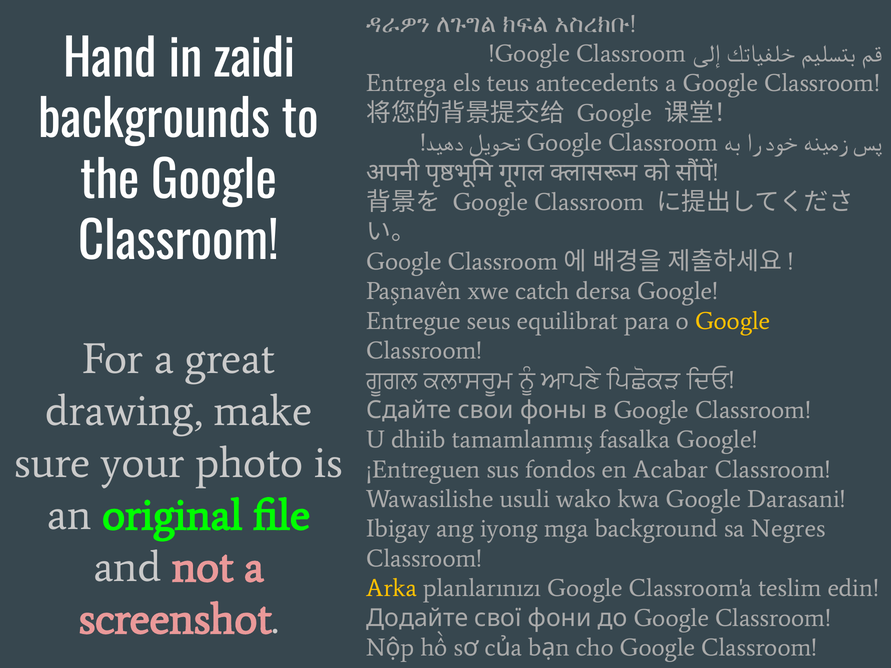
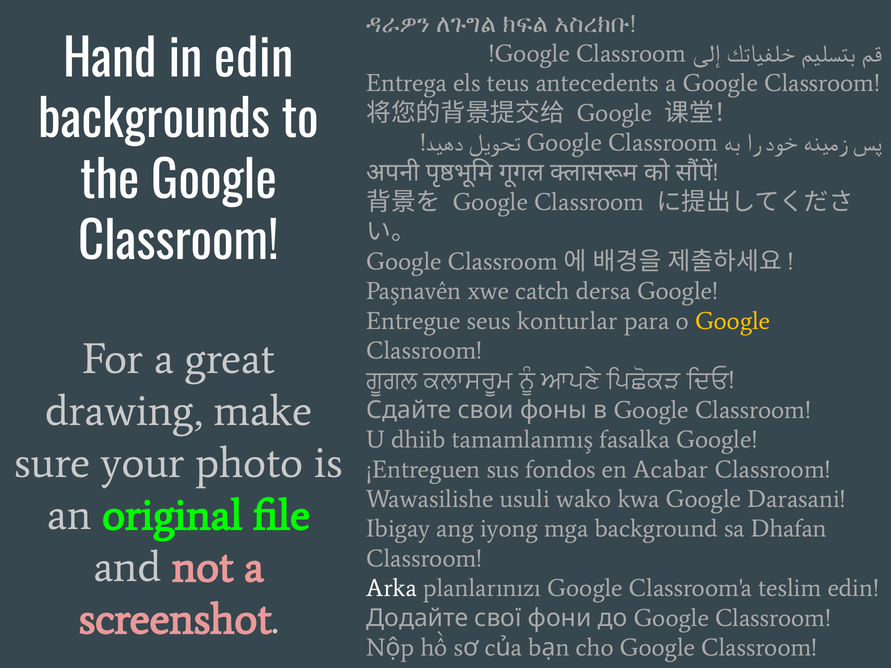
in zaidi: zaidi -> edin
equilibrat: equilibrat -> konturlar
Negres: Negres -> Dhafan
Arka colour: yellow -> white
